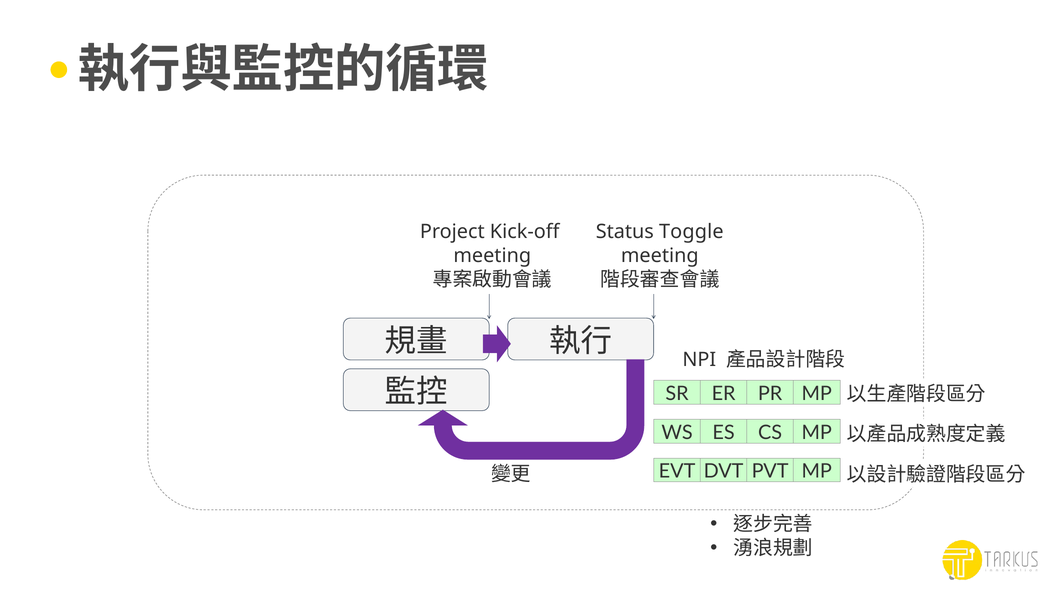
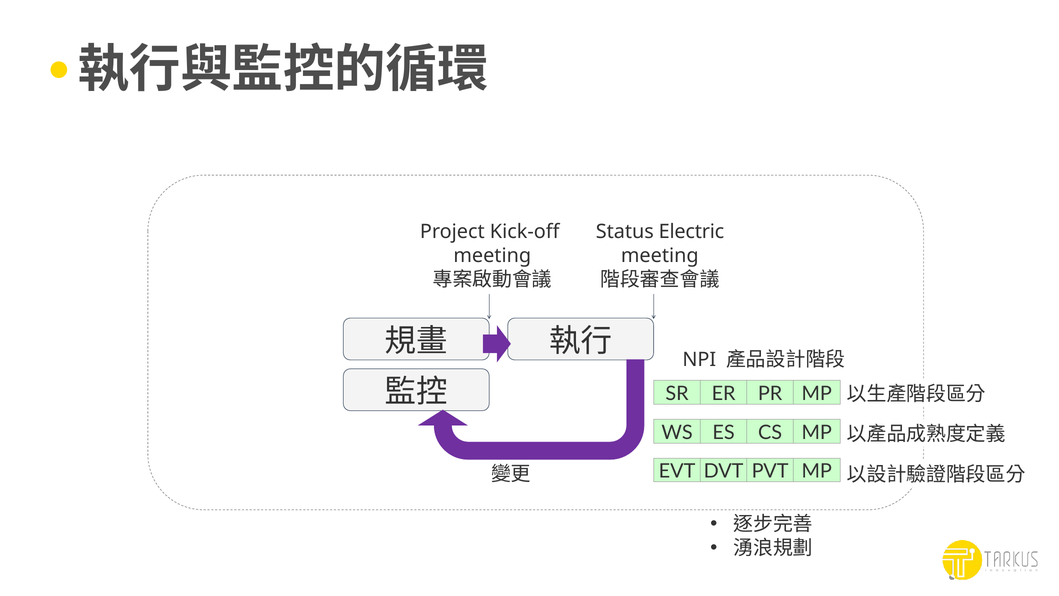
Toggle: Toggle -> Electric
